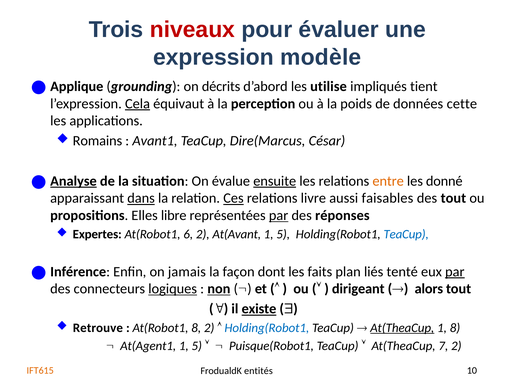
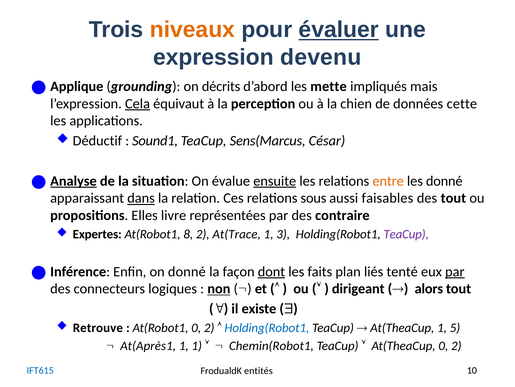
niveaux colour: red -> orange
évaluer underline: none -> present
modèle: modèle -> devenu
utilise: utilise -> mette
tient: tient -> mais
poids: poids -> chien
Romains: Romains -> Déductif
Avant1: Avant1 -> Sound1
Dire(Marcus: Dire(Marcus -> Sens(Marcus
Ces underline: present -> none
livre: livre -> sous
libre: libre -> livre
par at (279, 215) underline: present -> none
réponses: réponses -> contraire
6: 6 -> 8
At(Avant: At(Avant -> At(Trace
5 at (283, 234): 5 -> 3
TeaCup at (406, 234) colour: blue -> purple
on jamais: jamais -> donné
dont underline: none -> present
logiques underline: present -> none
existe underline: present -> none
At(Robot1 8: 8 -> 0
At(TheaCup at (402, 327) underline: present -> none
1 8: 8 -> 5
At(Agent1: At(Agent1 -> At(Après1
5 at (197, 345): 5 -> 1
Puisque(Robot1: Puisque(Robot1 -> Chemin(Robot1
At(TheaCup 7: 7 -> 0
IFT615 colour: orange -> blue
